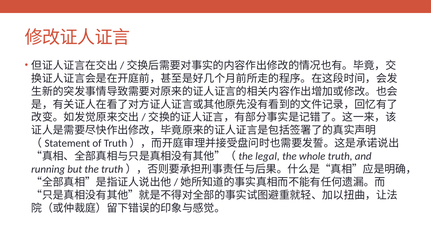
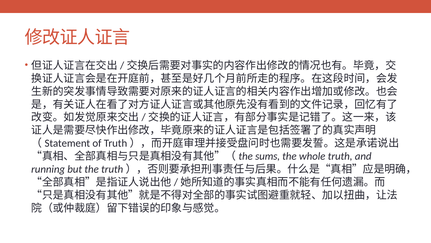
legal: legal -> sums
